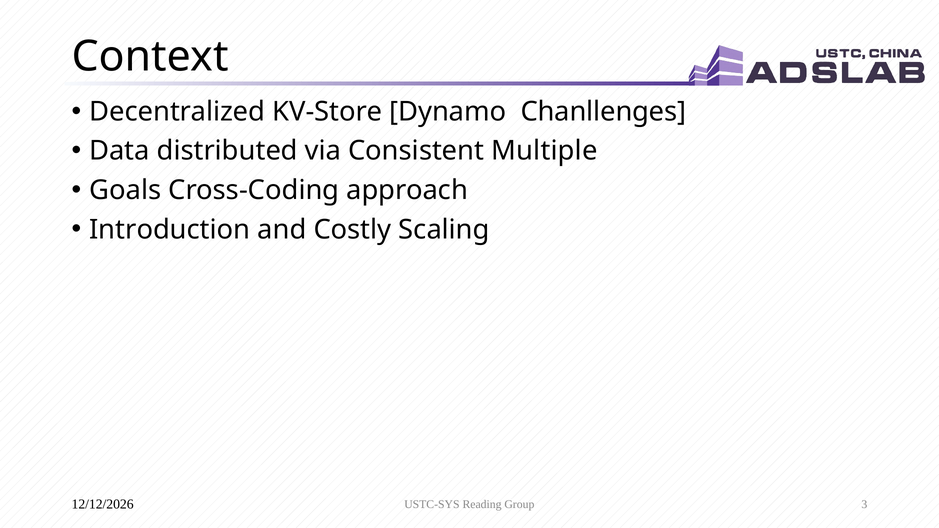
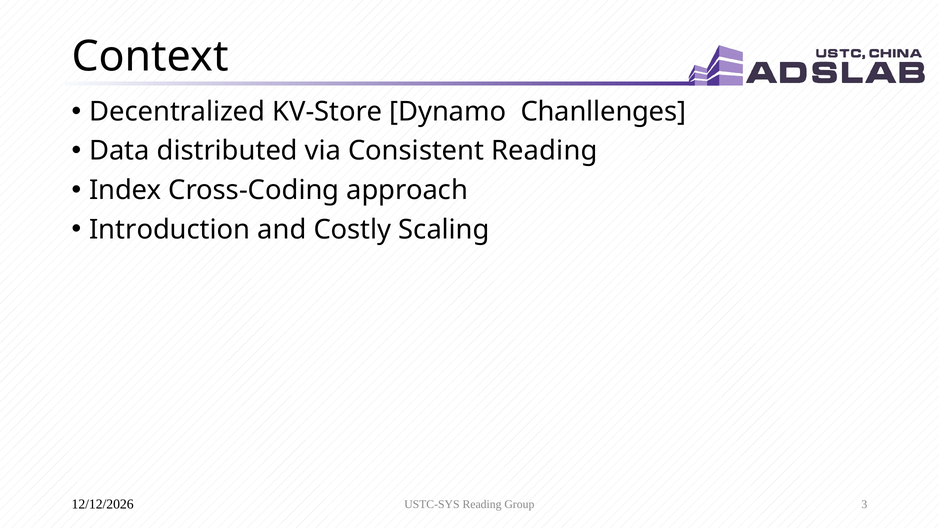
Consistent Multiple: Multiple -> Reading
Goals: Goals -> Index
